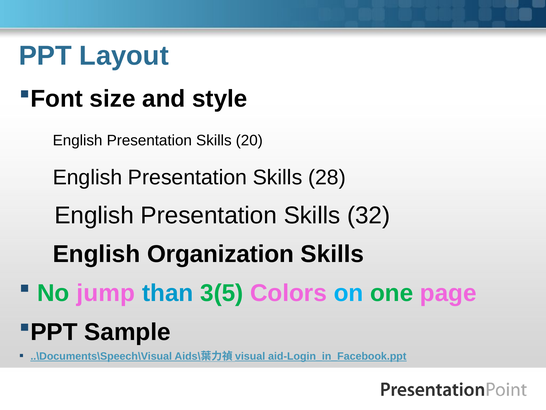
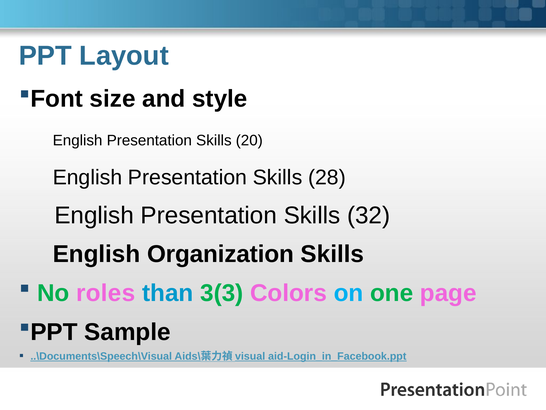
jump: jump -> roles
3(5: 3(5 -> 3(3
